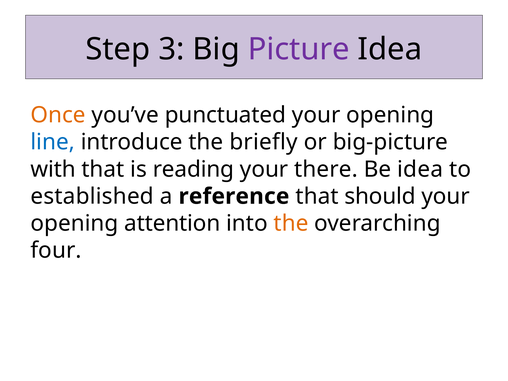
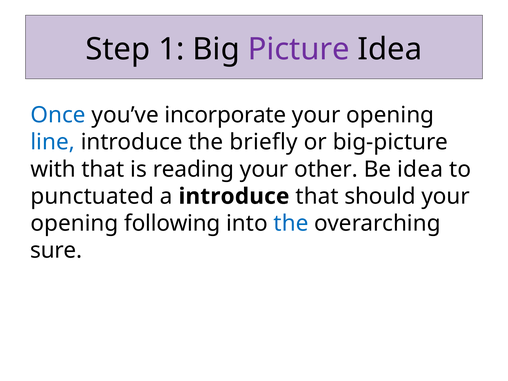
3: 3 -> 1
Once colour: orange -> blue
punctuated: punctuated -> incorporate
there: there -> other
established: established -> punctuated
a reference: reference -> introduce
attention: attention -> following
the at (291, 223) colour: orange -> blue
four: four -> sure
